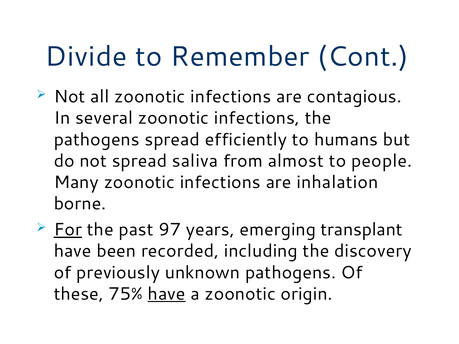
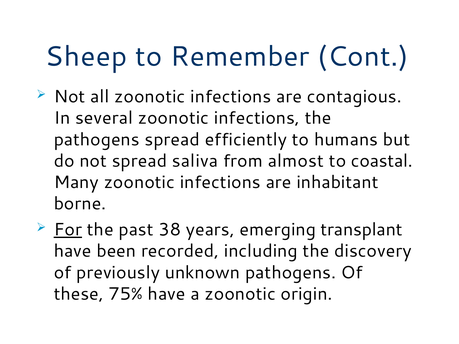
Divide: Divide -> Sheep
people: people -> coastal
inhalation: inhalation -> inhabitant
97: 97 -> 38
have at (167, 294) underline: present -> none
